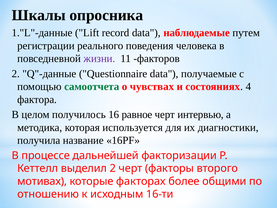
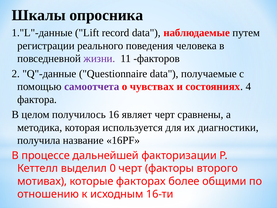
самоотчета colour: green -> purple
равное: равное -> являет
интервью: интервью -> сравнены
выделил 2: 2 -> 0
